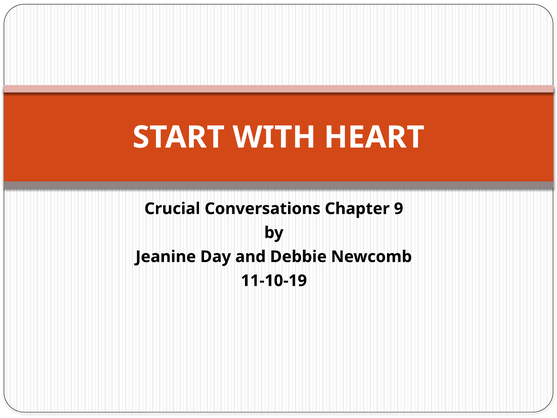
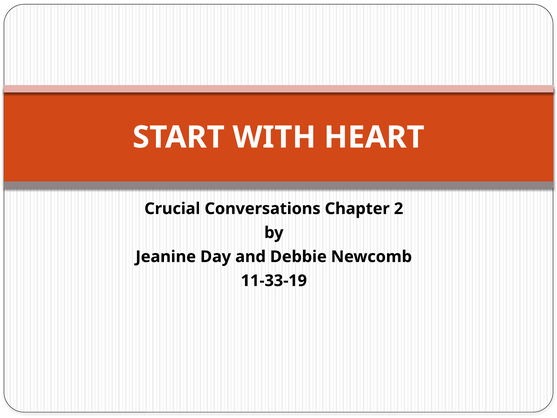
9: 9 -> 2
11-10-19: 11-10-19 -> 11-33-19
